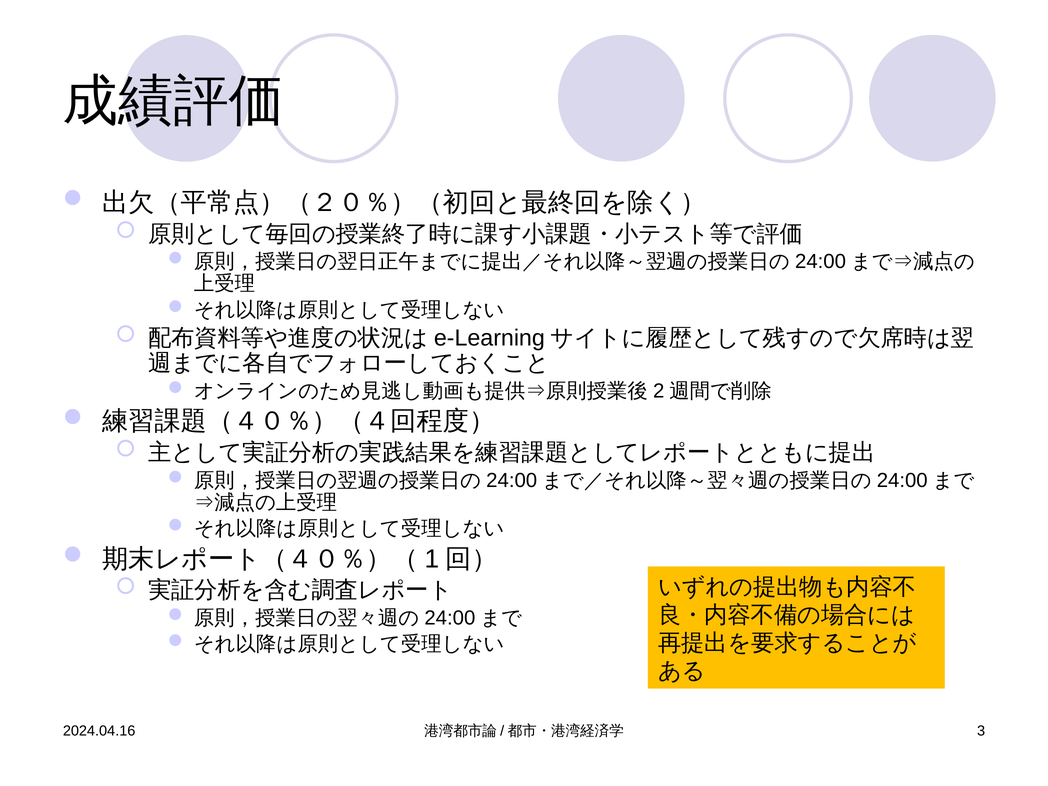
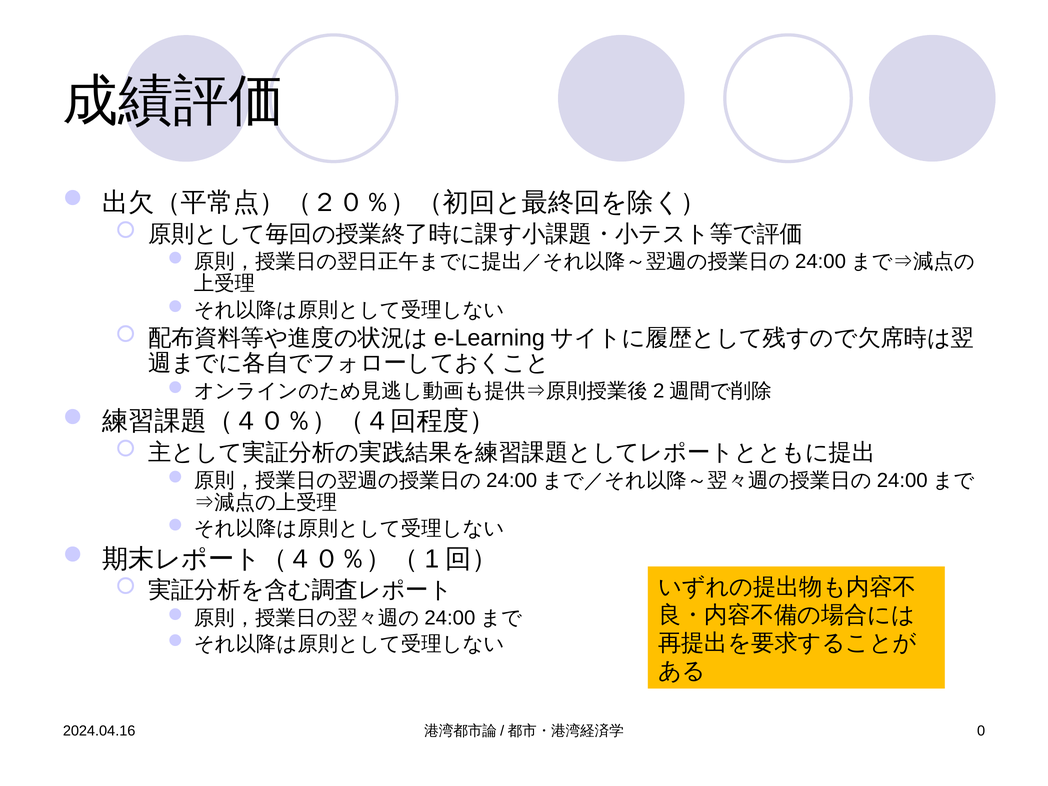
3: 3 -> 0
